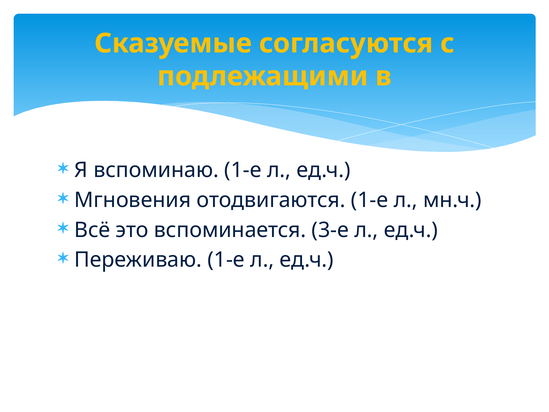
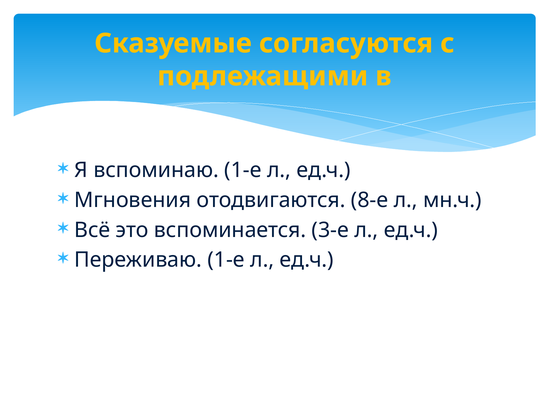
отодвигаются 1-е: 1-е -> 8-е
